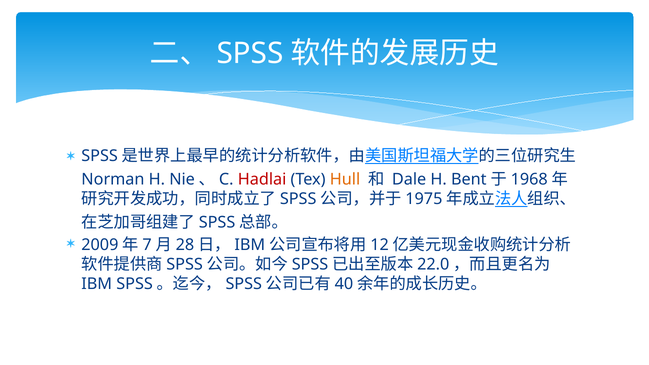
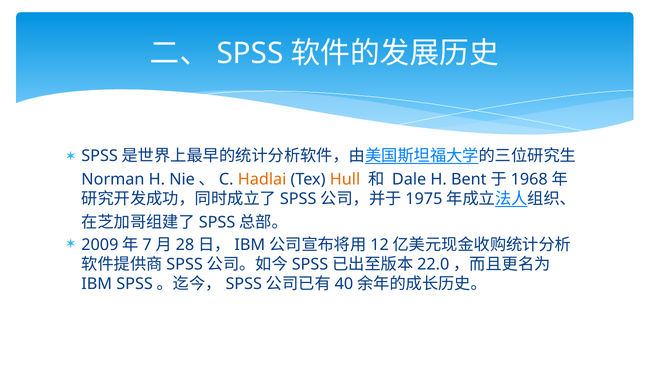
Hadlai colour: red -> orange
